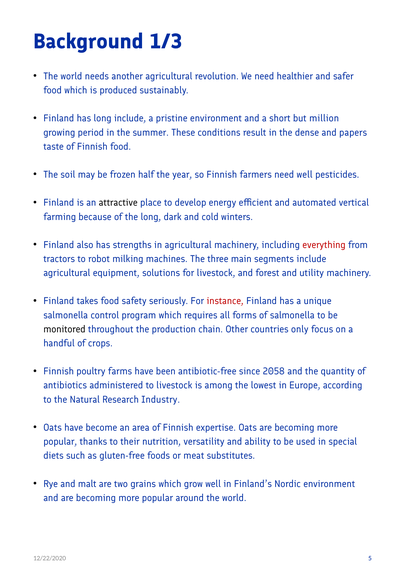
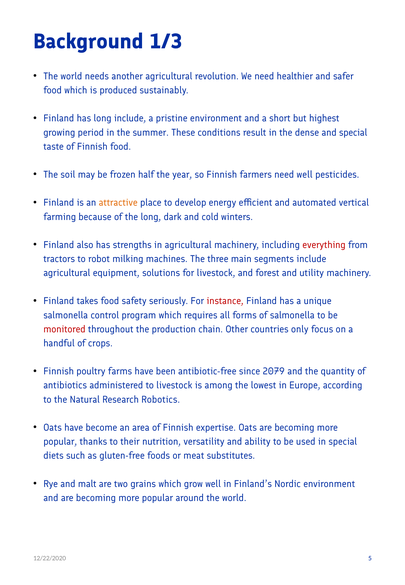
million: million -> highest
and papers: papers -> special
attractive colour: black -> orange
monitored colour: black -> red
2058: 2058 -> 2079
Industry: Industry -> Robotics
